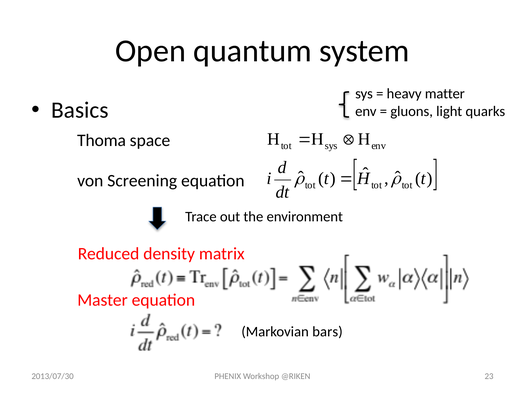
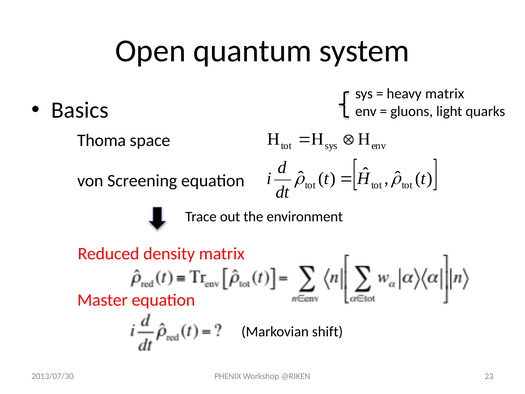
heavy matter: matter -> matrix
bars: bars -> shift
